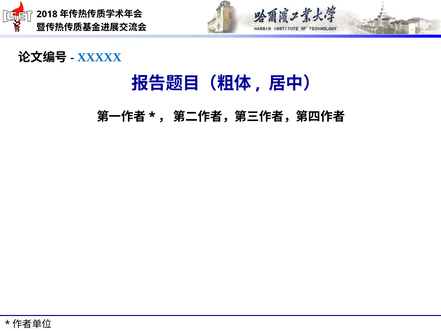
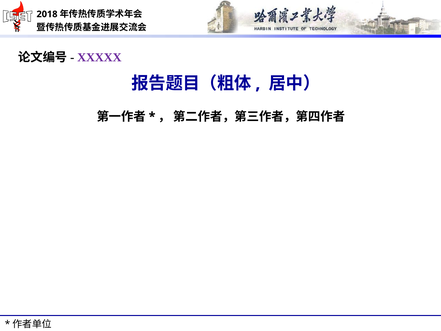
XXXXX colour: blue -> purple
